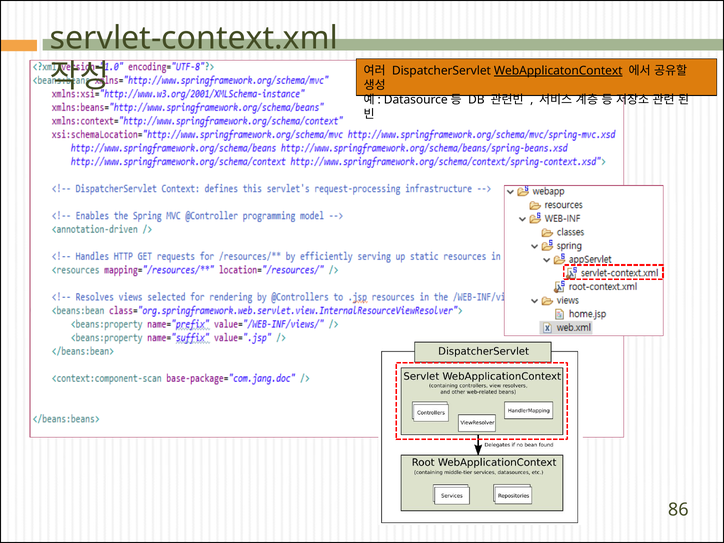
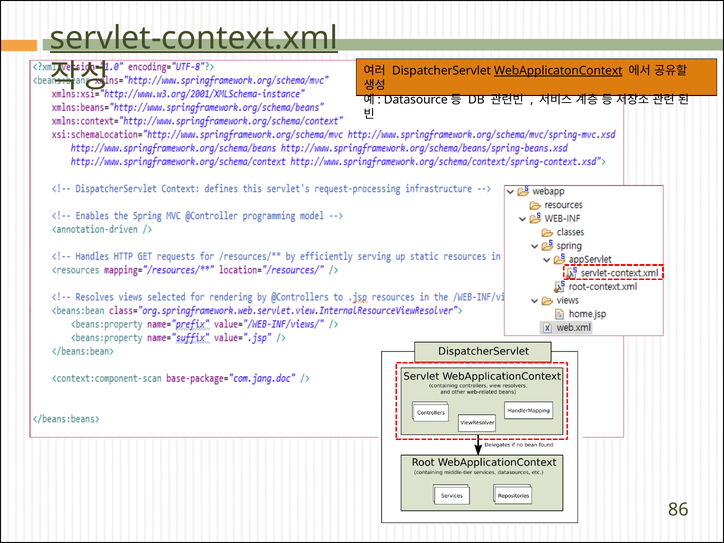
servlet-context.xml underline: none -> present
